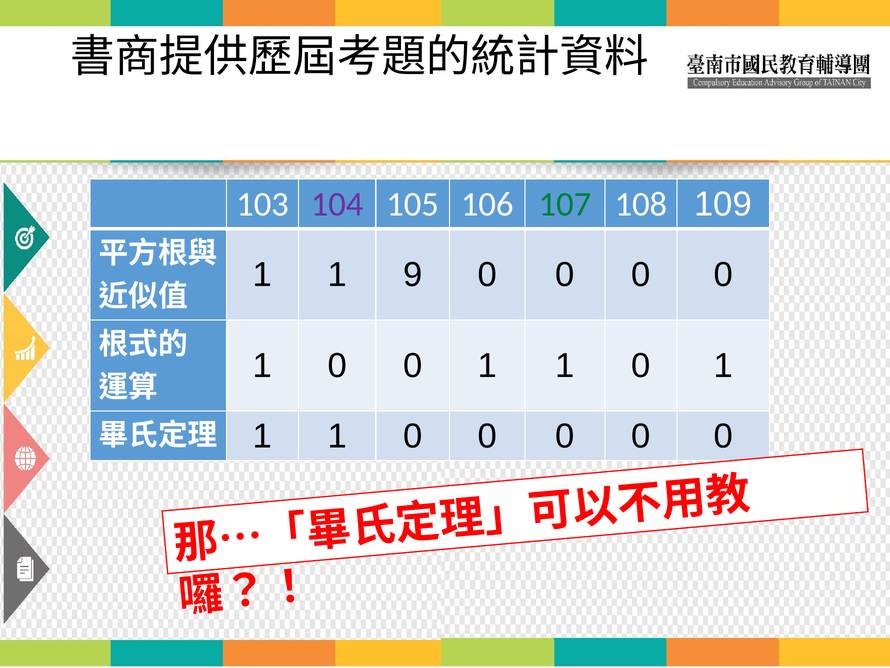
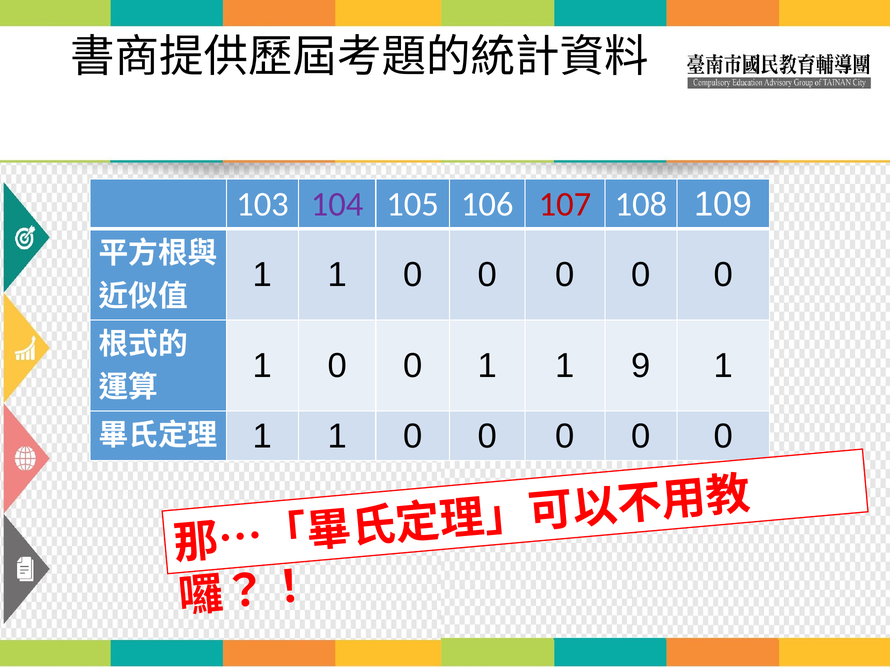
107 colour: green -> red
9 at (413, 275): 9 -> 0
0 1 1 0: 0 -> 9
